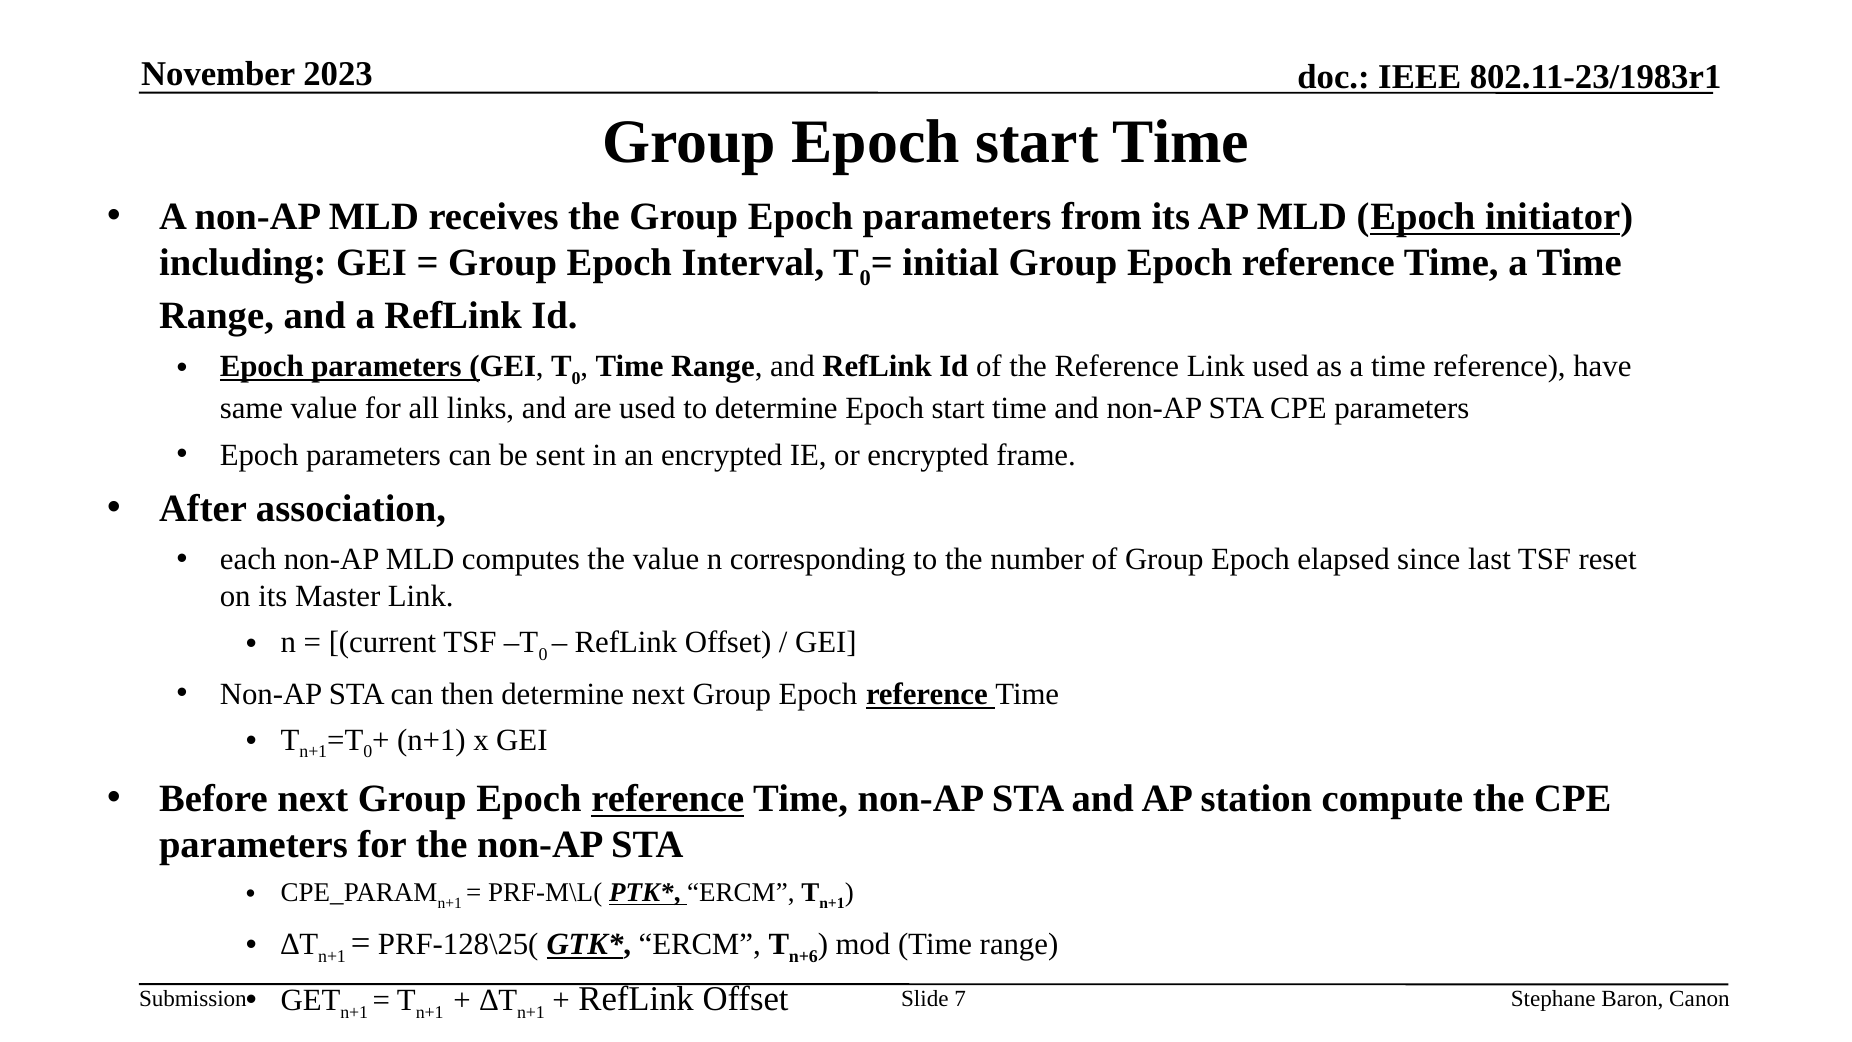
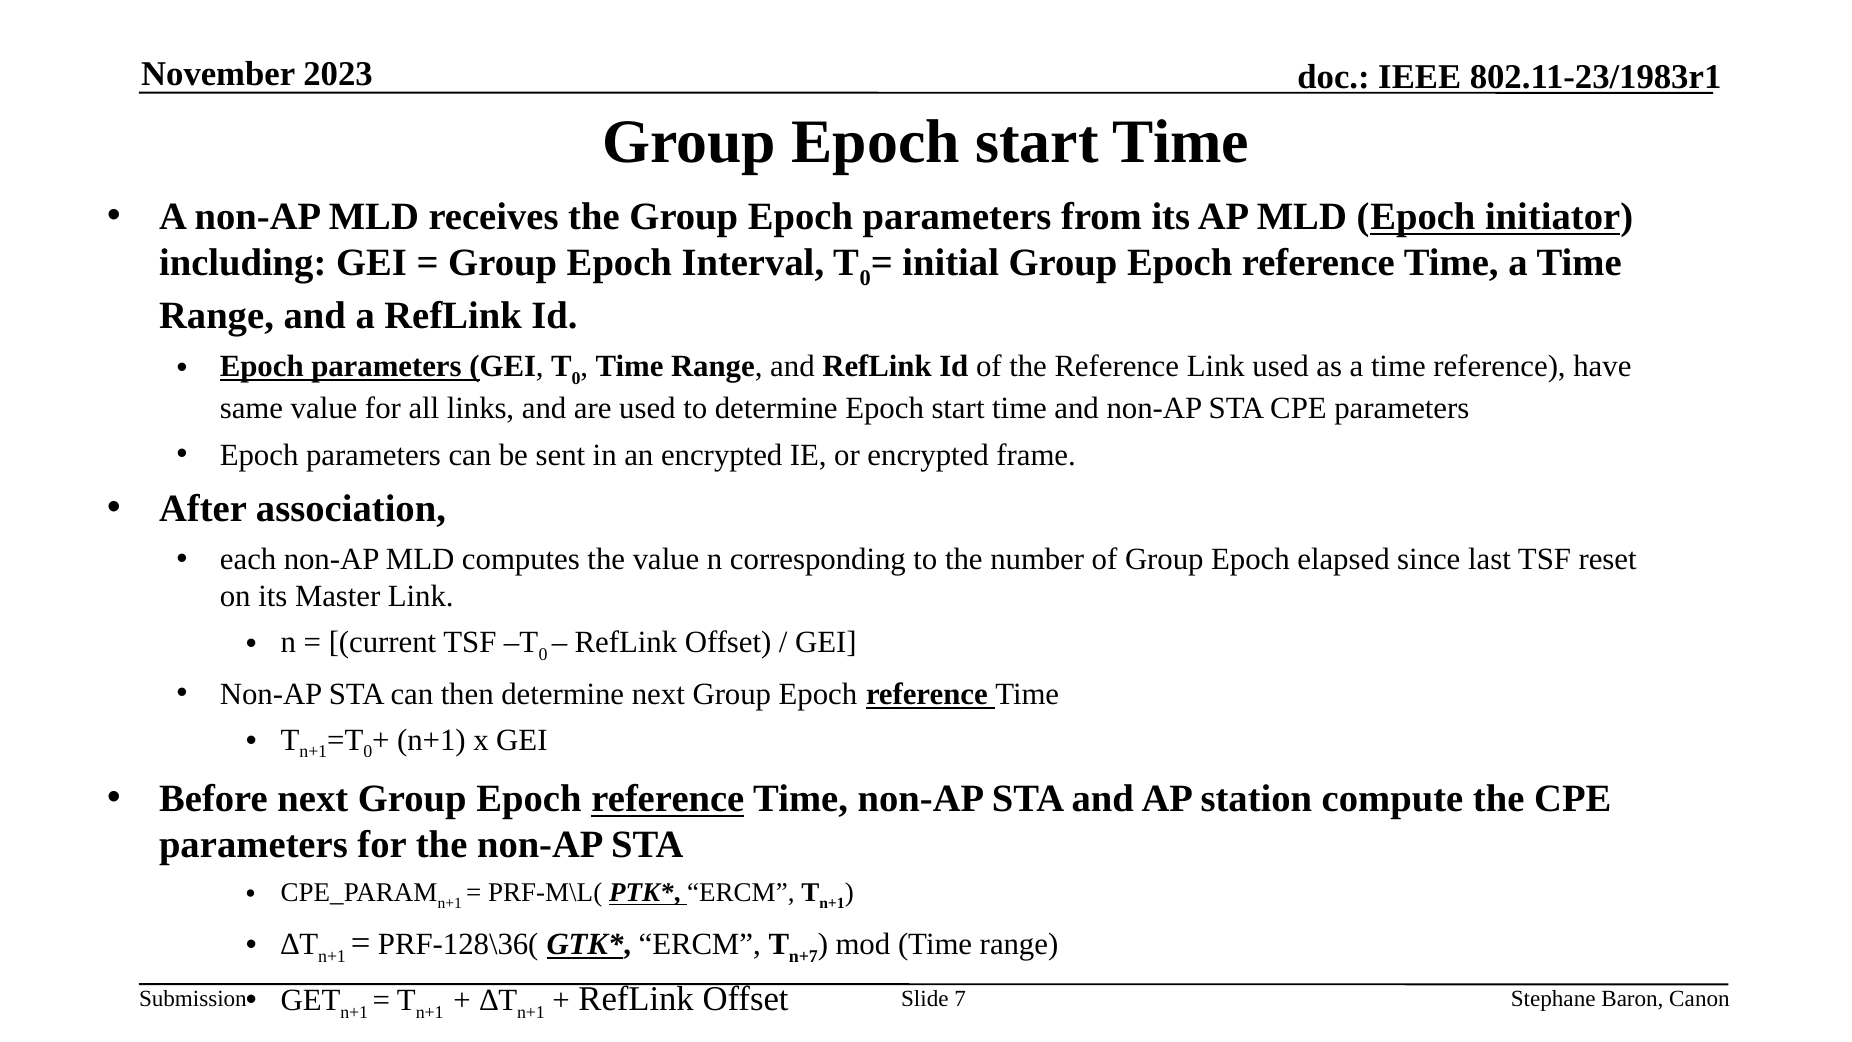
PRF-128\25(: PRF-128\25( -> PRF-128\36(
n+6: n+6 -> n+7
